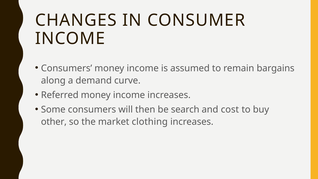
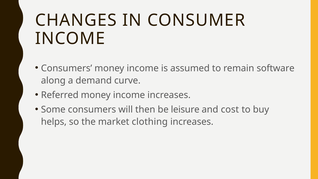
bargains: bargains -> software
search: search -> leisure
other: other -> helps
